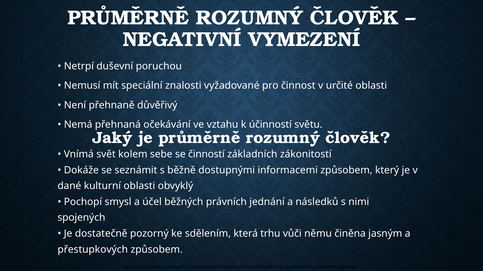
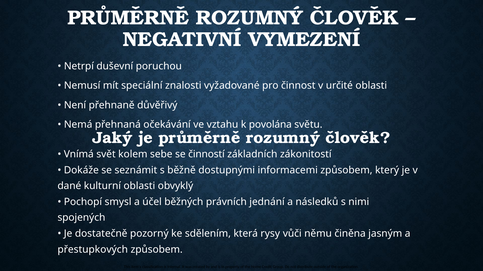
účinností: účinností -> povolána
trhu: trhu -> rysy
